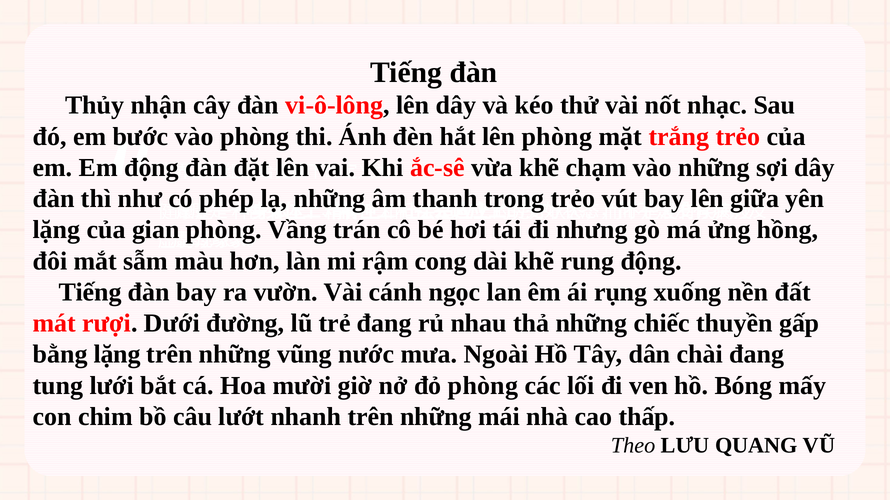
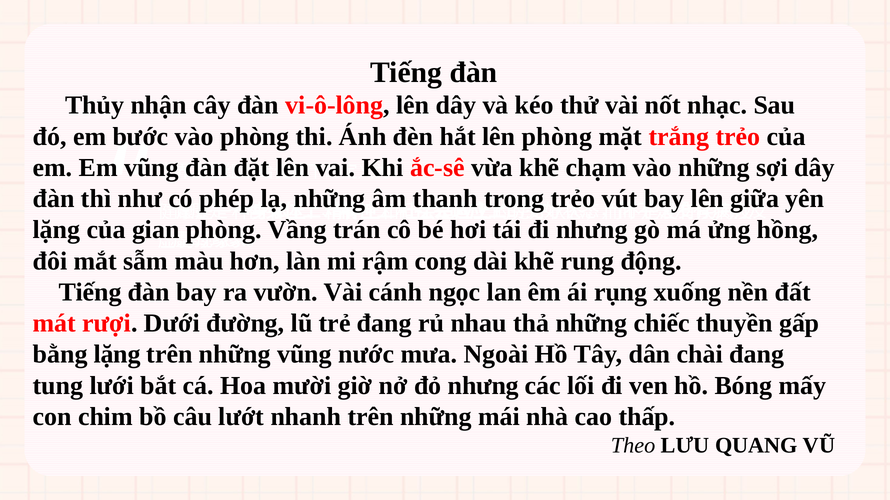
Em động: động -> vũng
đỏ phòng: phòng -> nhưng
